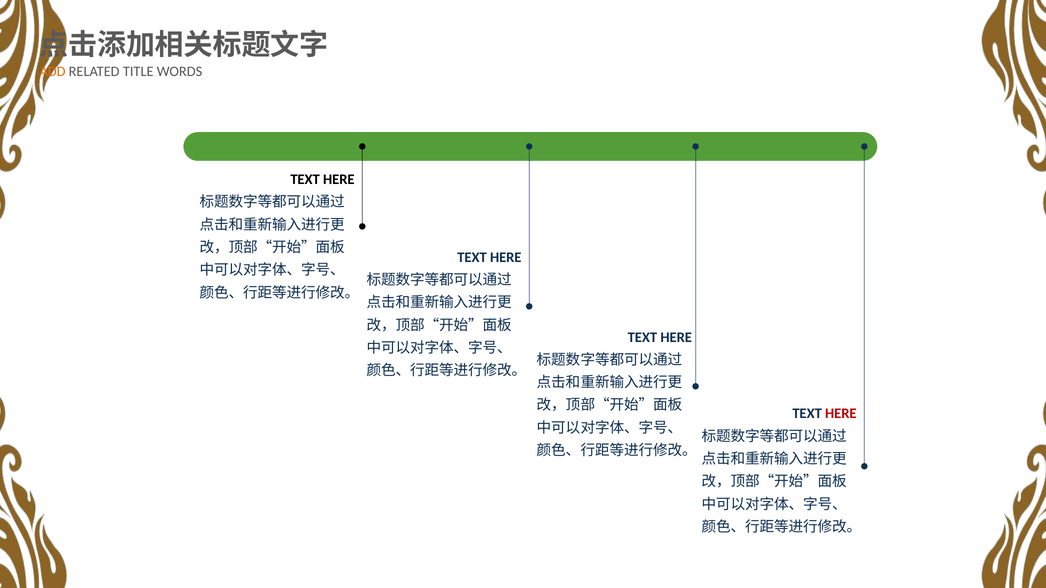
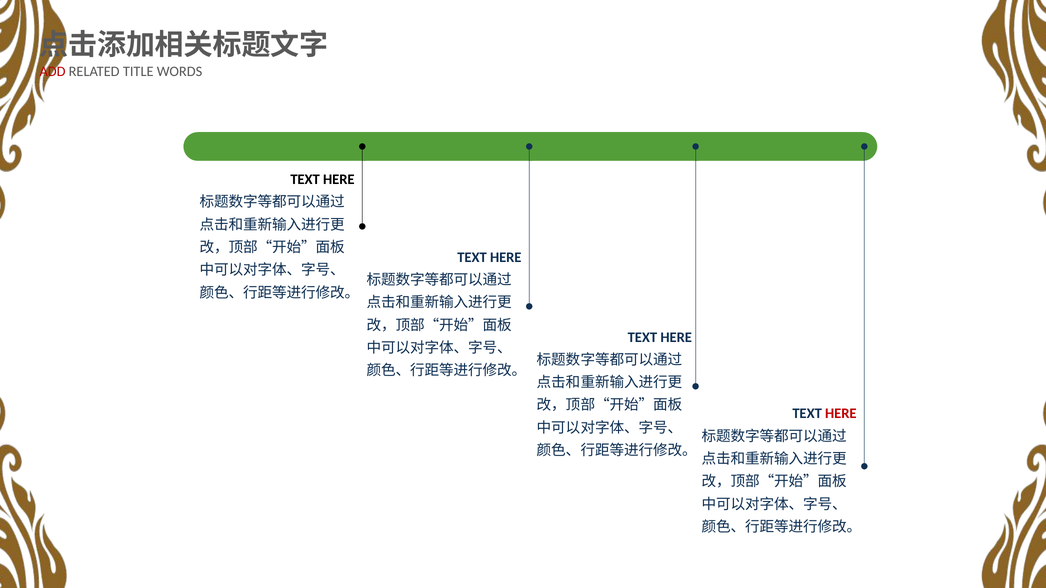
ADD colour: orange -> red
